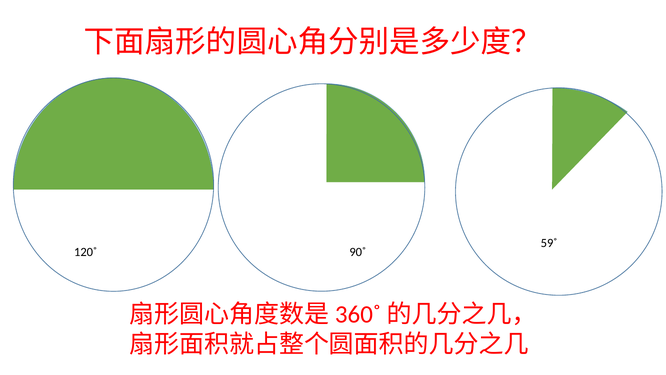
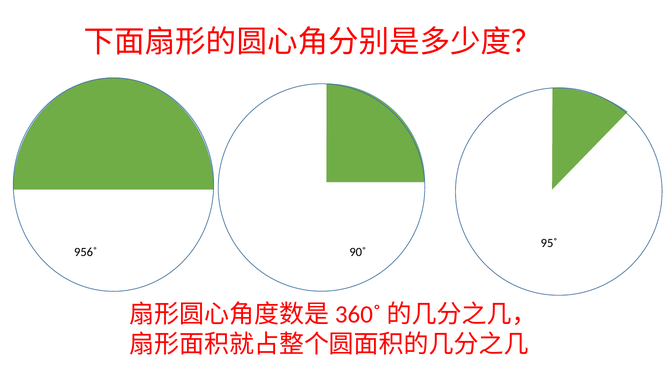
59˚: 59˚ -> 95˚
120˚: 120˚ -> 956˚
